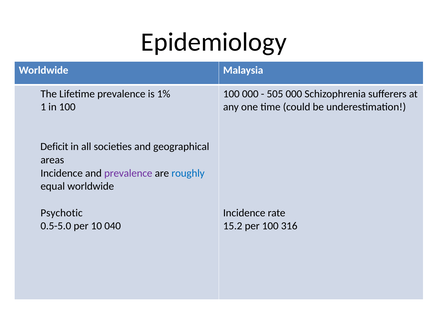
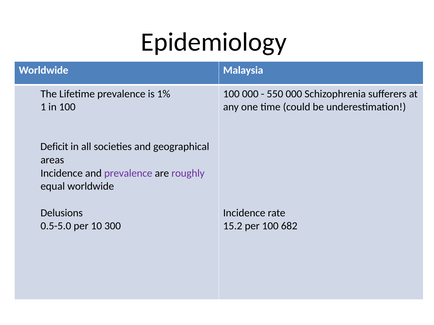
505: 505 -> 550
roughly colour: blue -> purple
Psychotic: Psychotic -> Delusions
040: 040 -> 300
316: 316 -> 682
